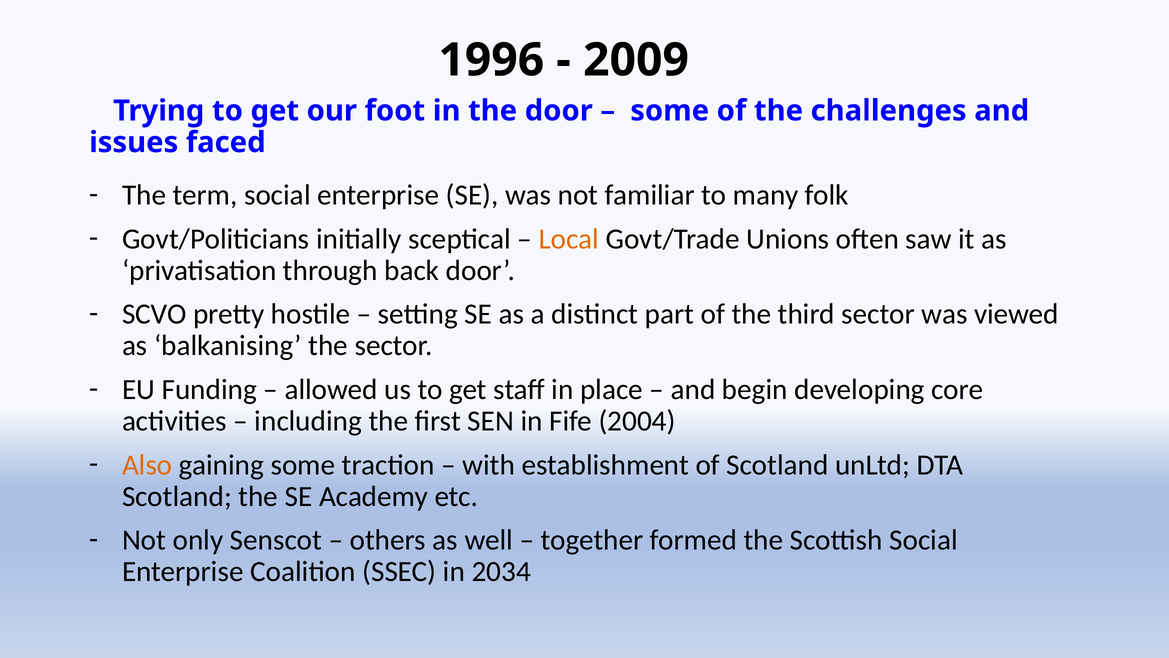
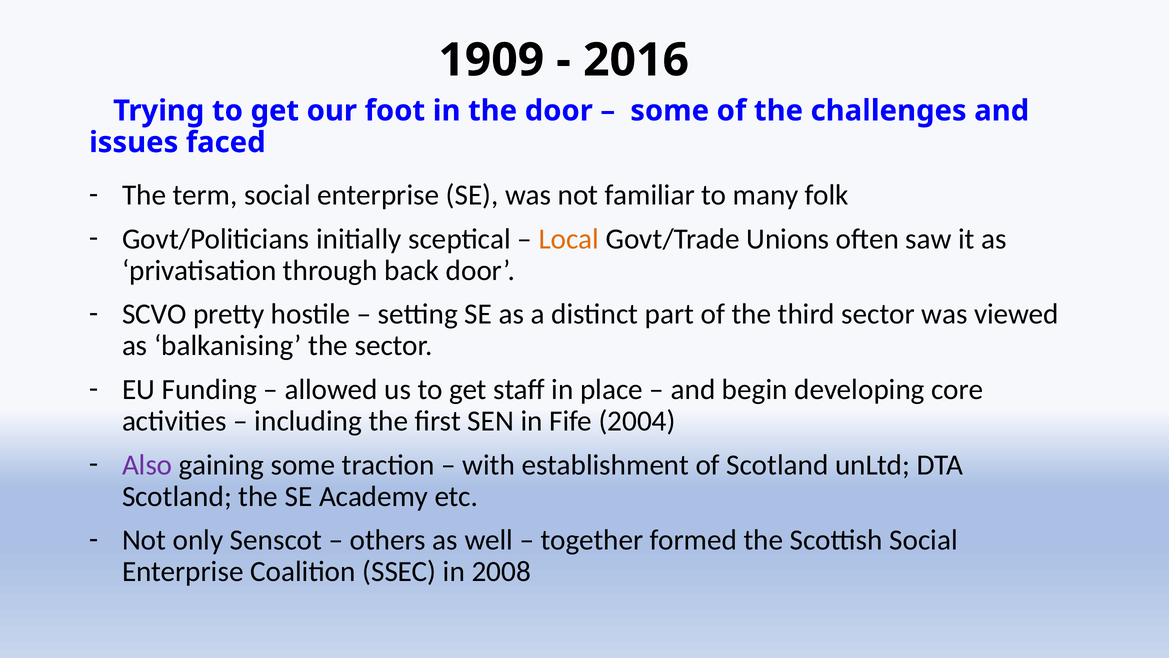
1996: 1996 -> 1909
2009: 2009 -> 2016
Also colour: orange -> purple
2034: 2034 -> 2008
